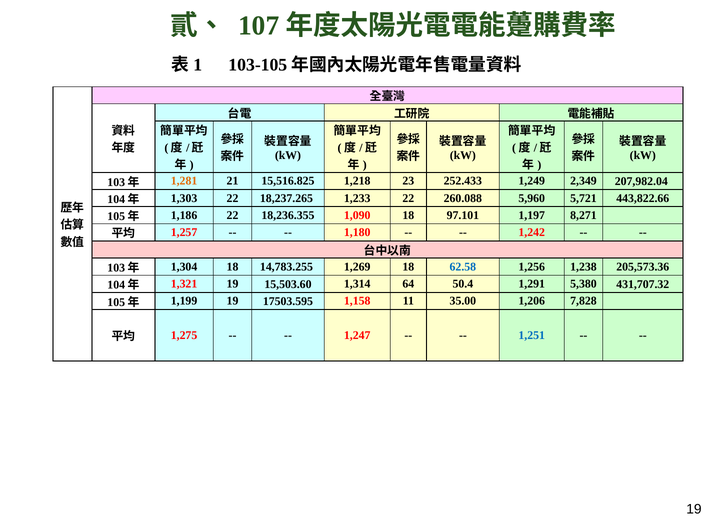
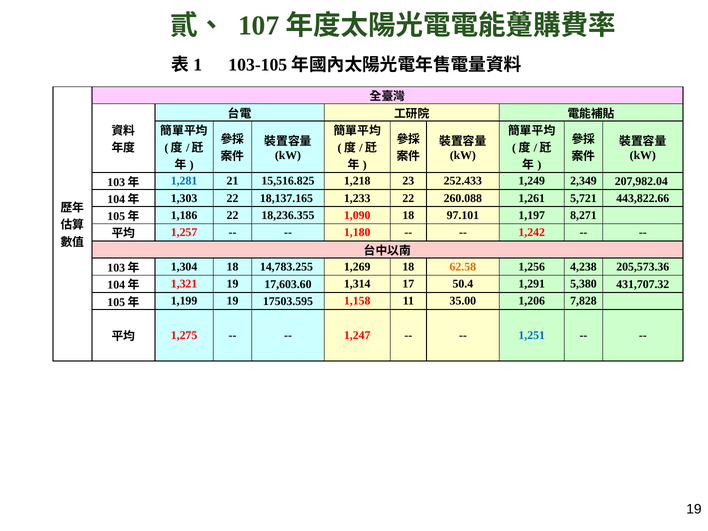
1,281 colour: orange -> blue
18,237.265: 18,237.265 -> 18,137.165
5,960: 5,960 -> 1,261
62.58 colour: blue -> orange
1,238: 1,238 -> 4,238
15,503.60: 15,503.60 -> 17,603.60
64: 64 -> 17
